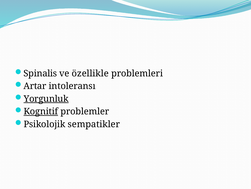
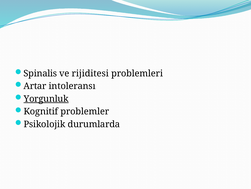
özellikle: özellikle -> rijiditesi
Kognitif underline: present -> none
sempatikler: sempatikler -> durumlarda
